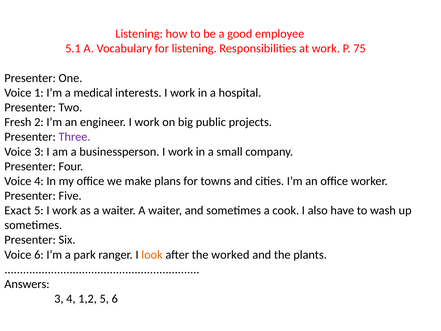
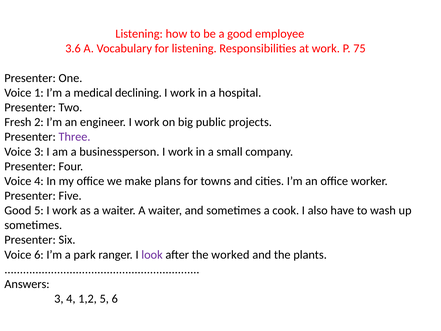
5.1: 5.1 -> 3.6
interests: interests -> declining
Exact at (18, 210): Exact -> Good
look colour: orange -> purple
